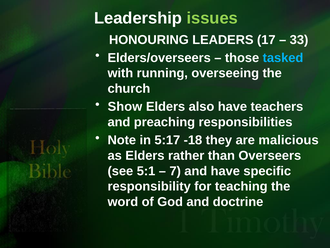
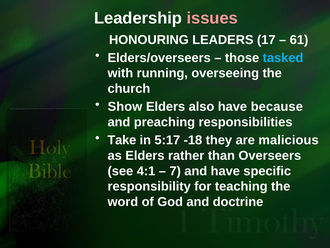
issues colour: light green -> pink
33: 33 -> 61
teachers: teachers -> because
Note: Note -> Take
5:1: 5:1 -> 4:1
